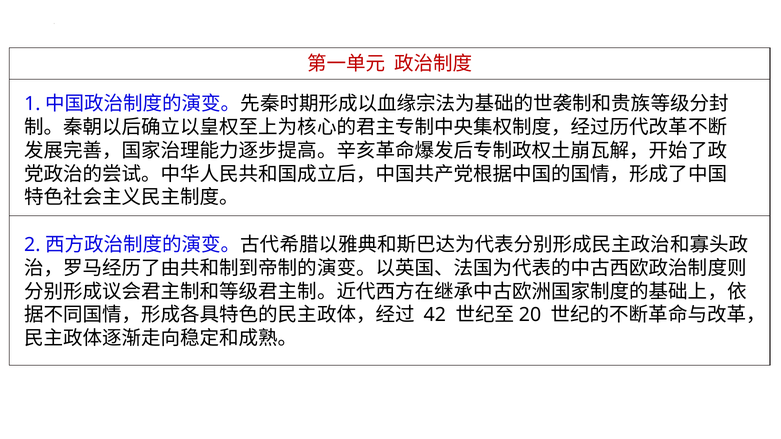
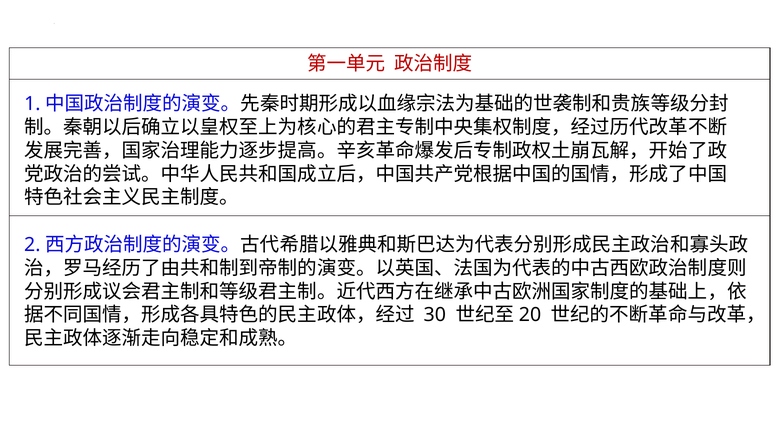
42: 42 -> 30
